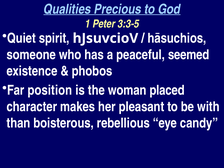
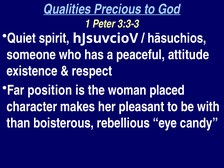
3:3-5: 3:3-5 -> 3:3-3
seemed: seemed -> attitude
phobos: phobos -> respect
